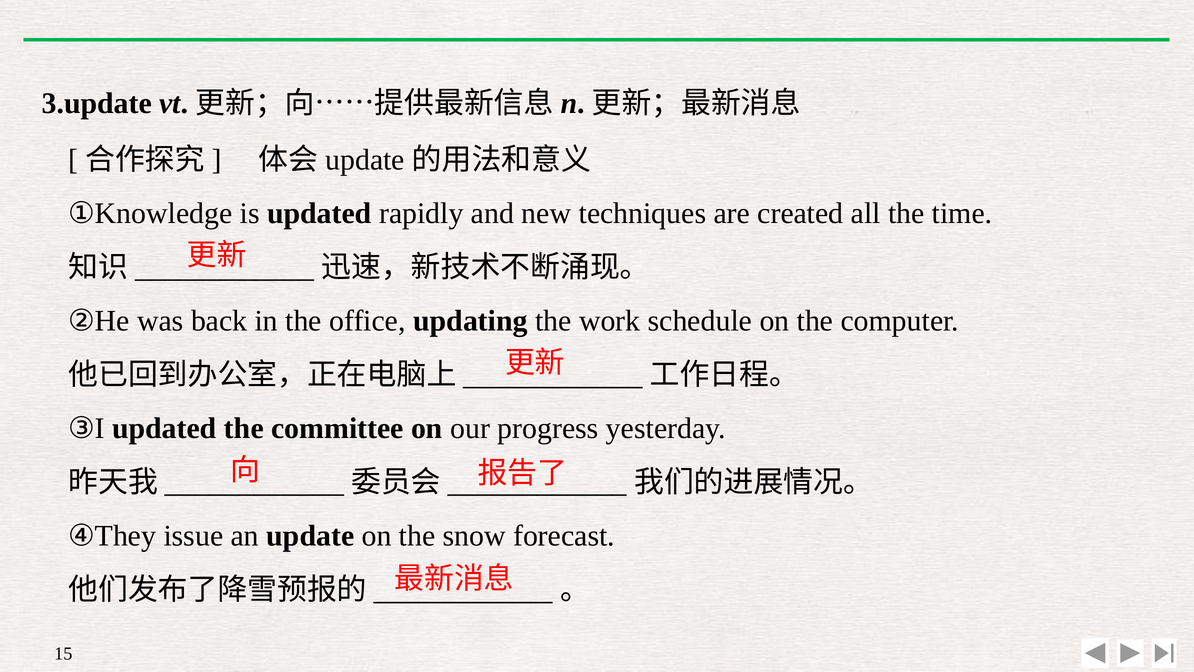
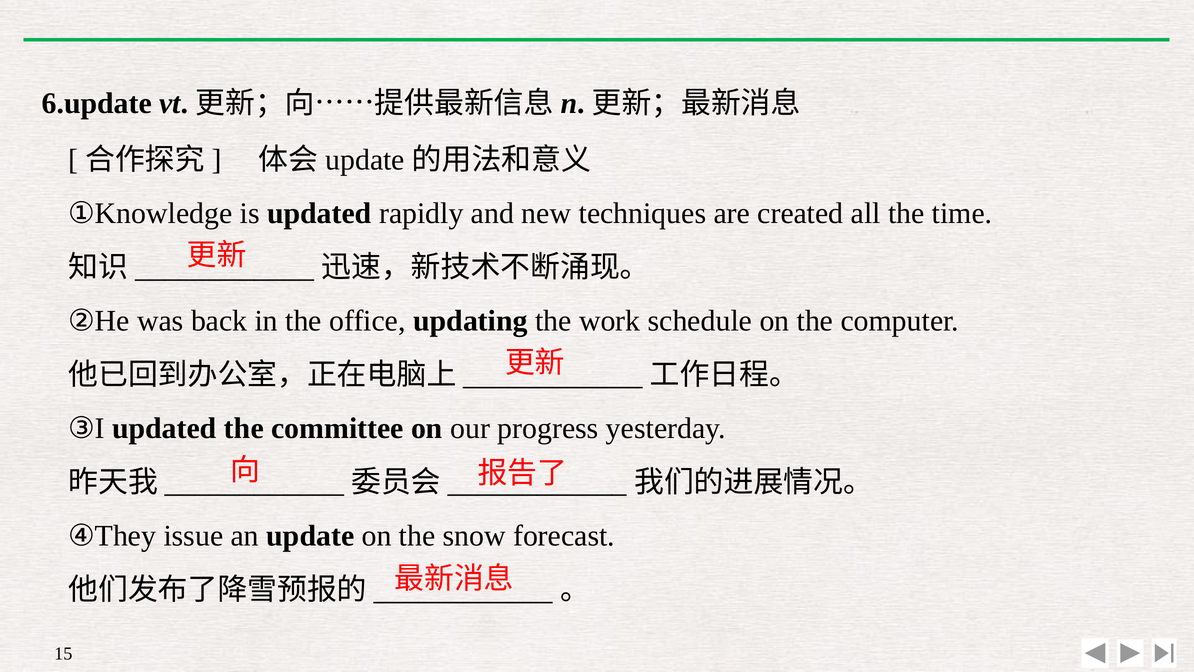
3.update: 3.update -> 6.update
